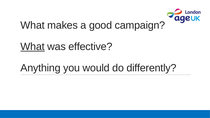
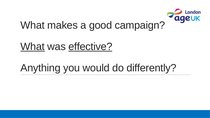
effective underline: none -> present
